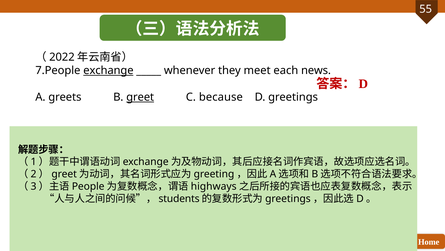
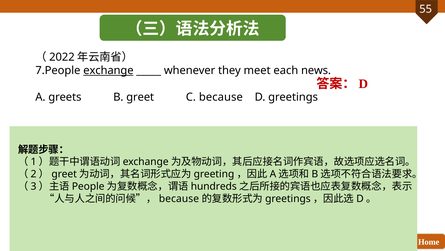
greet at (140, 97) underline: present -> none
highways: highways -> hundreds
students at (179, 198): students -> because
